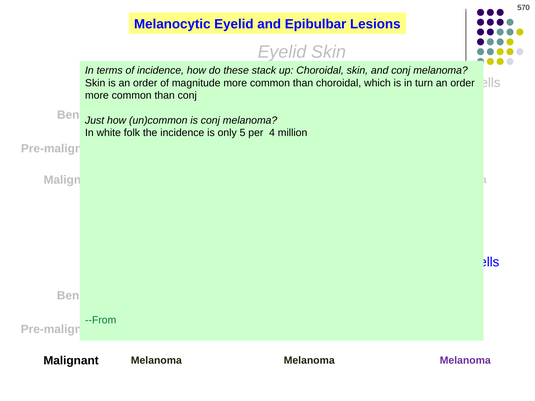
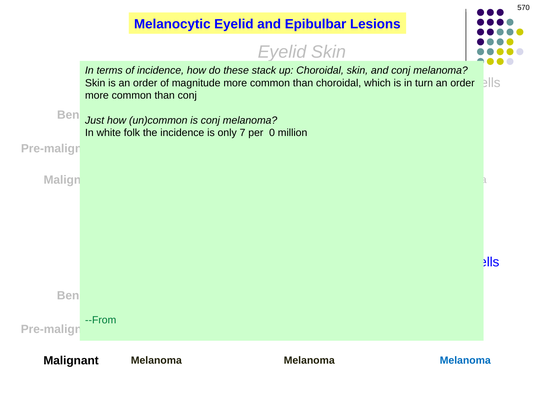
5: 5 -> 7
4: 4 -> 0
Melanoma at (465, 361) colour: purple -> blue
